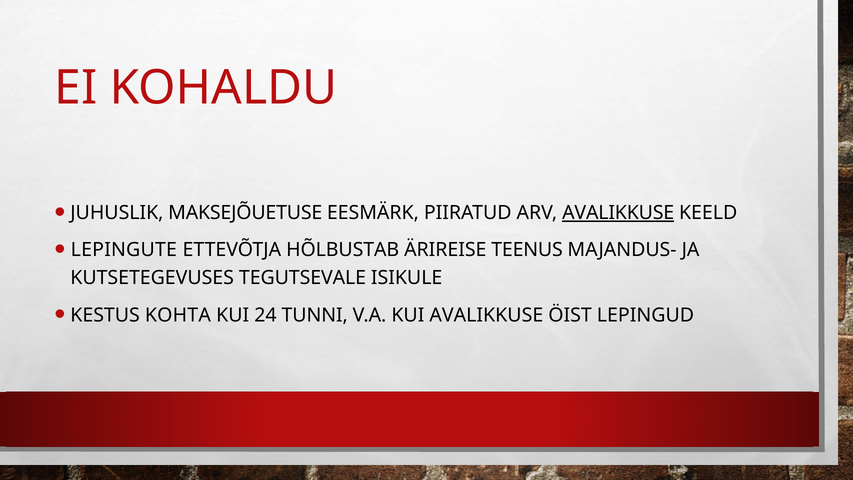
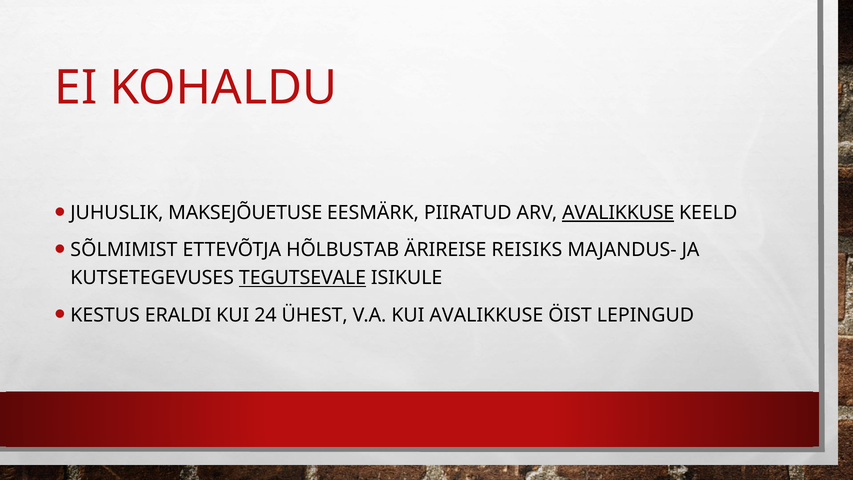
LEPINGUTE: LEPINGUTE -> SÕLMIMIST
TEENUS: TEENUS -> REISIKS
TEGUTSEVALE underline: none -> present
KOHTA: KOHTA -> ERALDI
TUNNI: TUNNI -> ÜHEST
